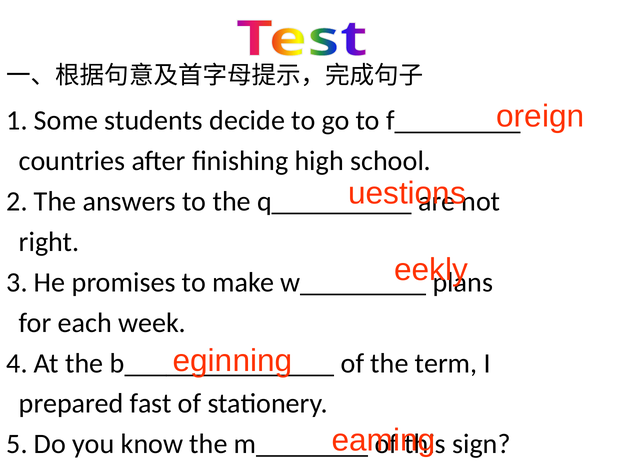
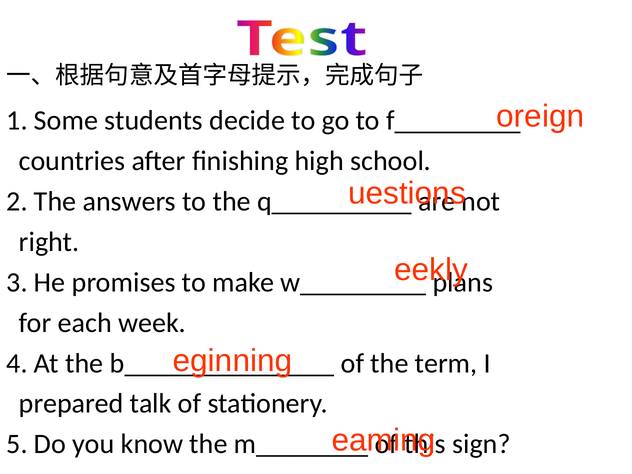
fast: fast -> talk
